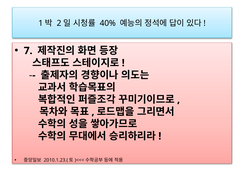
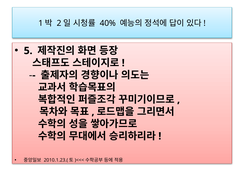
7: 7 -> 5
